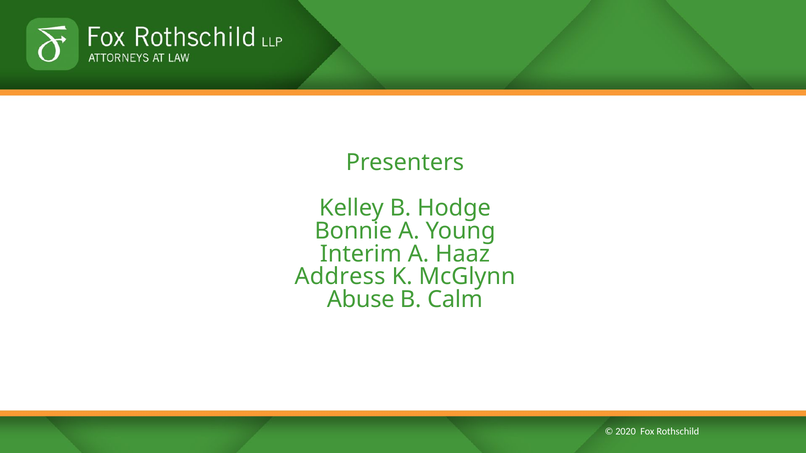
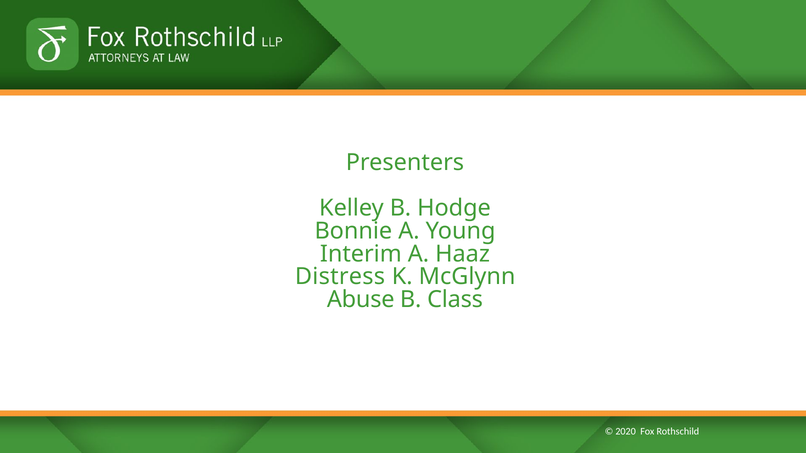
Address: Address -> Distress
Calm: Calm -> Class
